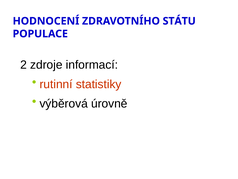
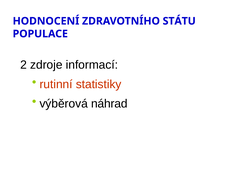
úrovně: úrovně -> náhrad
